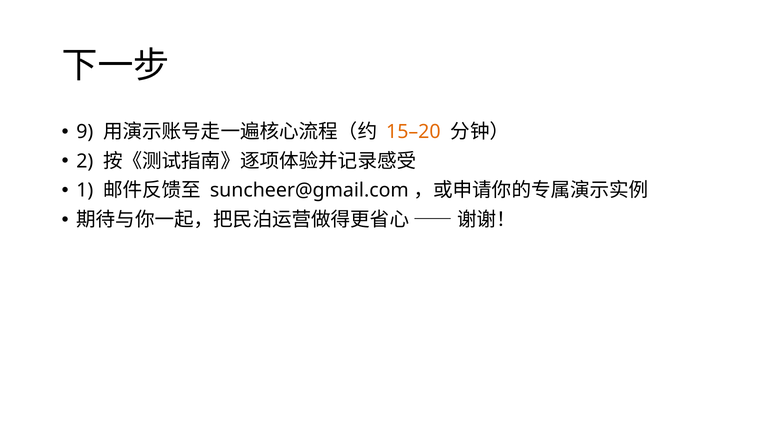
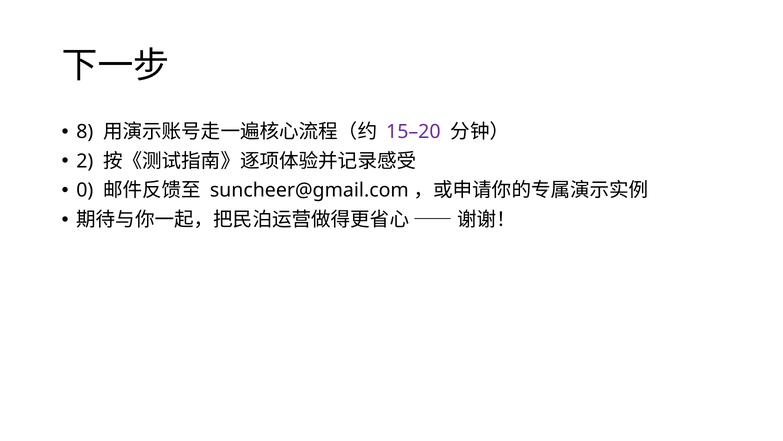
9: 9 -> 8
15–20 colour: orange -> purple
1: 1 -> 0
